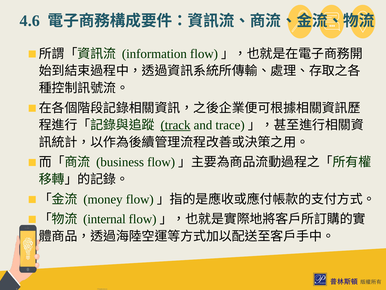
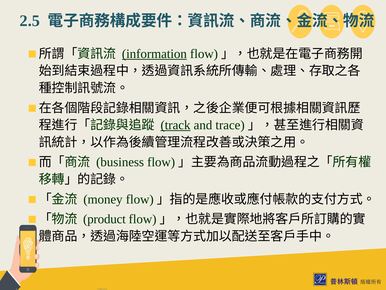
4.6: 4.6 -> 2.5
information underline: none -> present
internal: internal -> product
